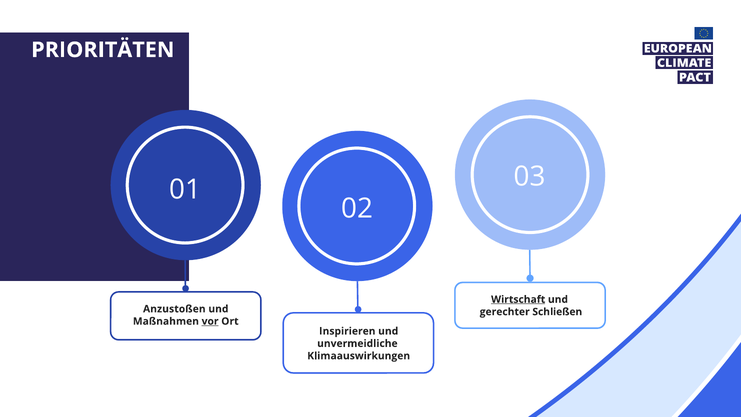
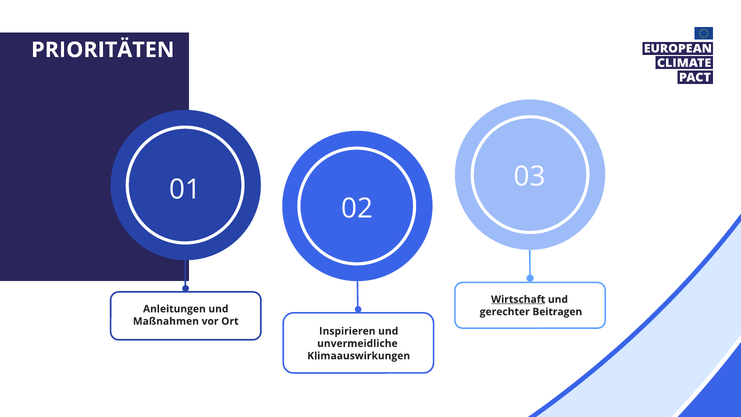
Anzustoßen: Anzustoßen -> Anleitungen
Schließen: Schließen -> Beitragen
vor underline: present -> none
